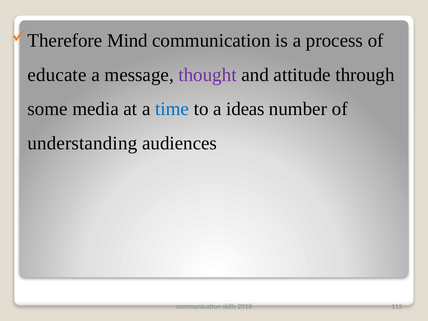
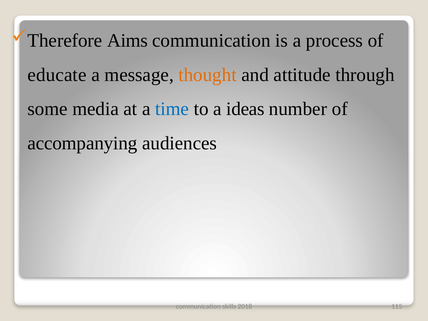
Mind: Mind -> Aims
thought colour: purple -> orange
understanding: understanding -> accompanying
